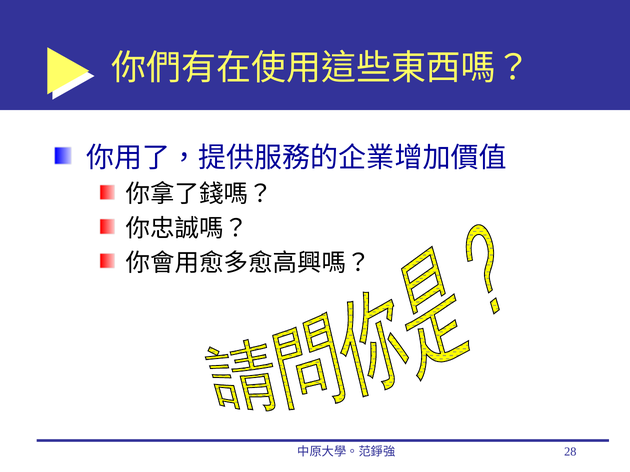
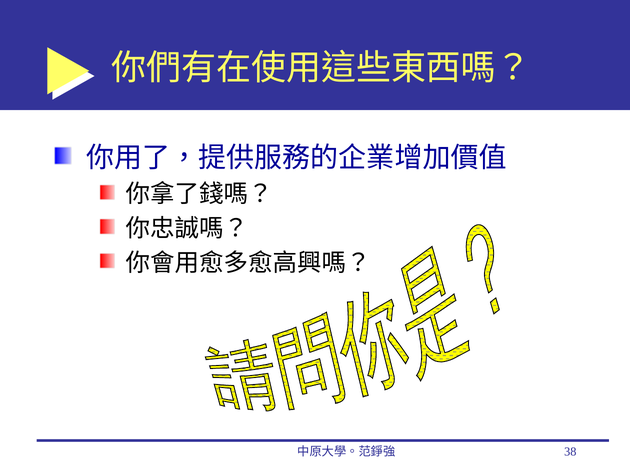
28: 28 -> 38
